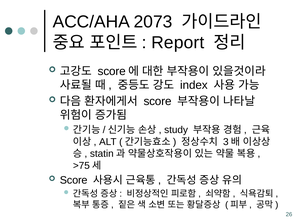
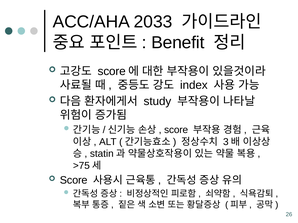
2073: 2073 -> 2033
Report: Report -> Benefit
score at (158, 101): score -> study
study at (176, 130): study -> score
